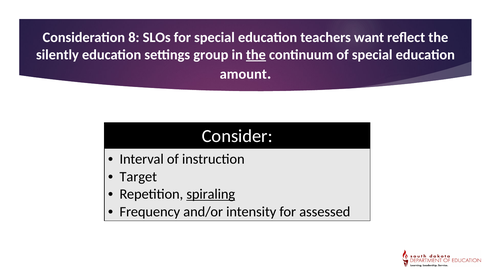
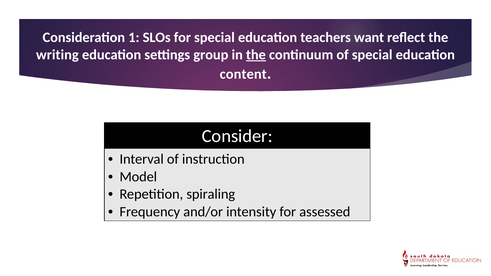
8: 8 -> 1
silently: silently -> writing
amount: amount -> content
Target: Target -> Model
spiraling underline: present -> none
